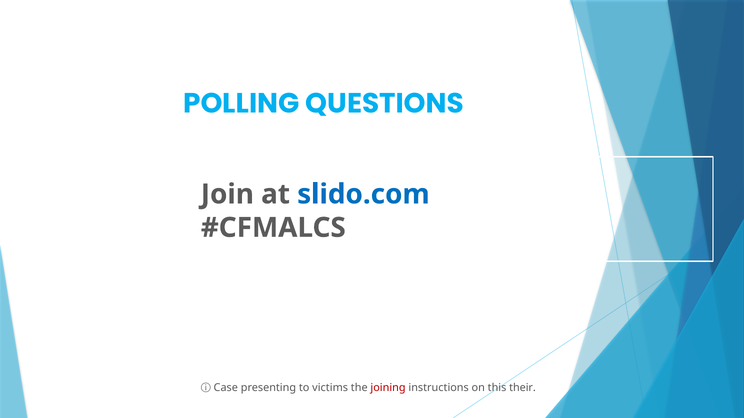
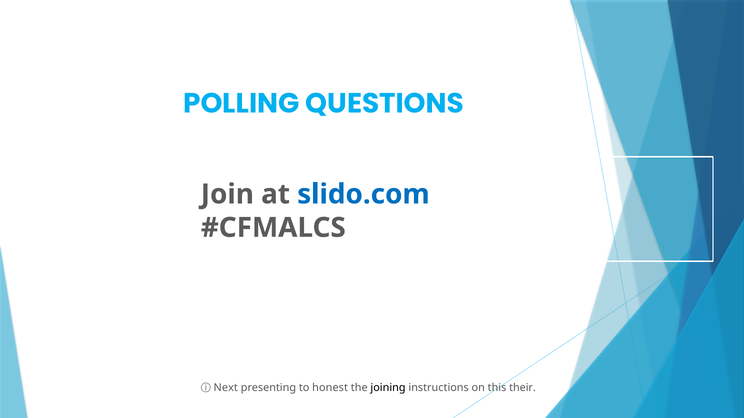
Case: Case -> Next
victims: victims -> honest
joining colour: red -> black
